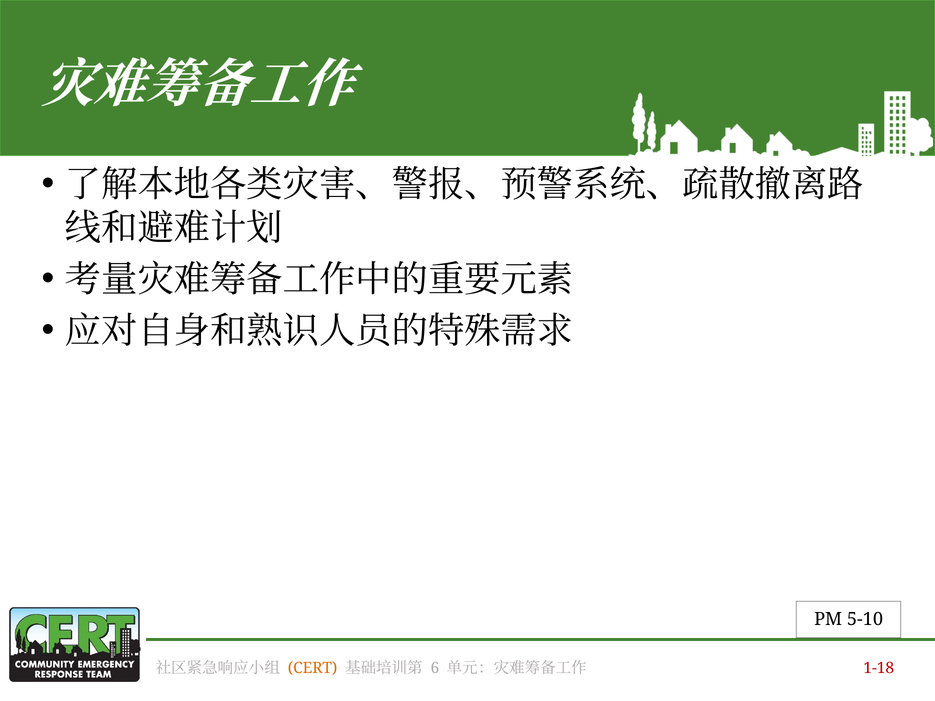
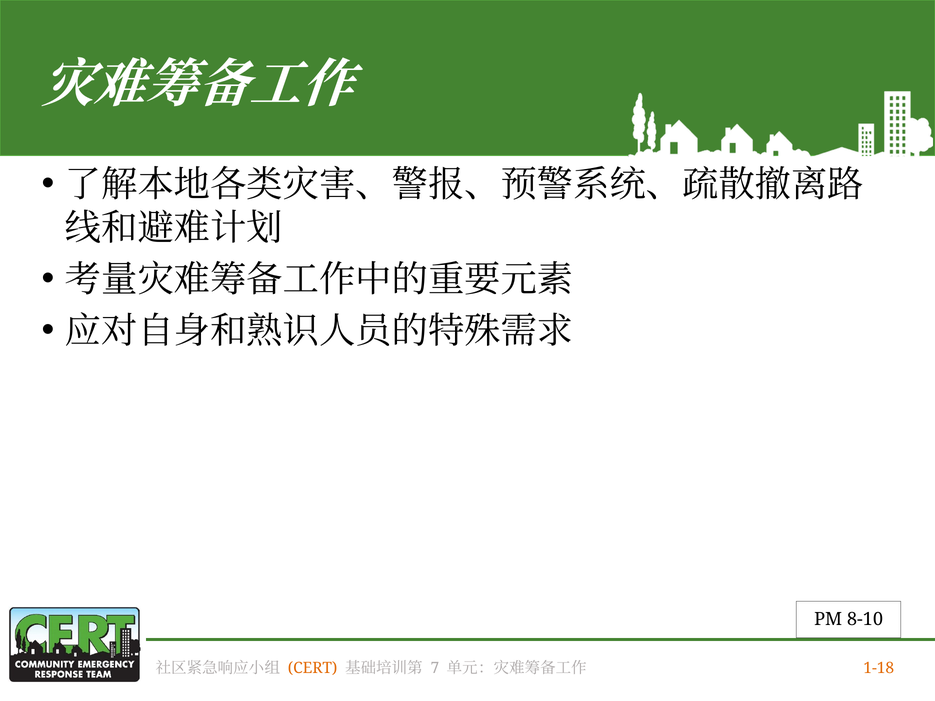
5-10: 5-10 -> 8-10
6: 6 -> 7
1-18 colour: red -> orange
